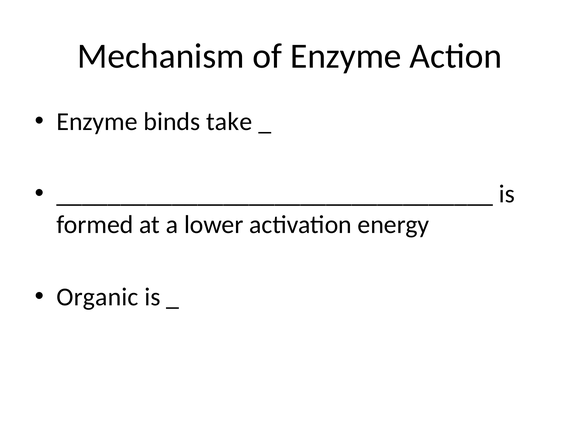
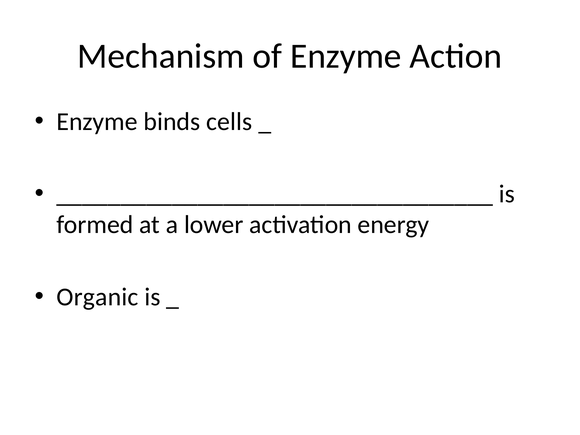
take: take -> cells
